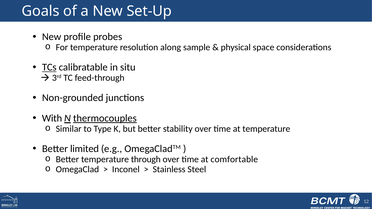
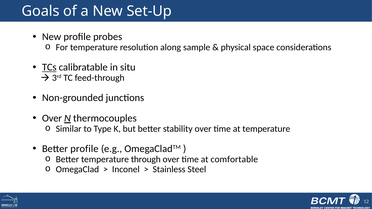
With at (52, 118): With -> Over
thermocouples underline: present -> none
Better limited: limited -> profile
